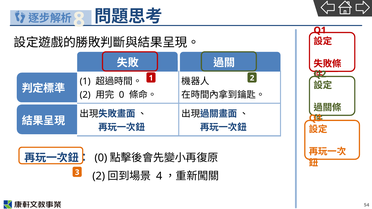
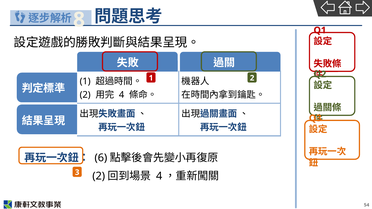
0 at (122, 95): 0 -> 4
0 at (101, 158): 0 -> 6
